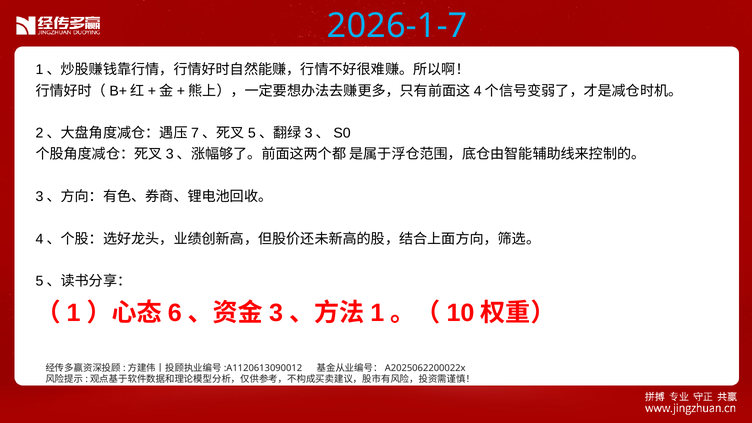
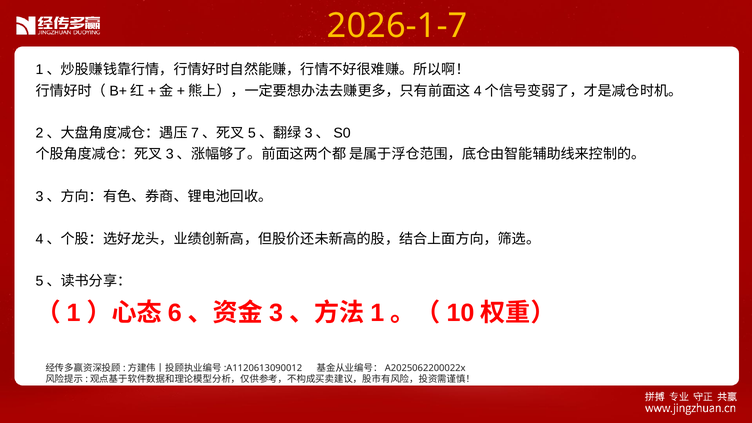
2026-1-7 colour: light blue -> yellow
